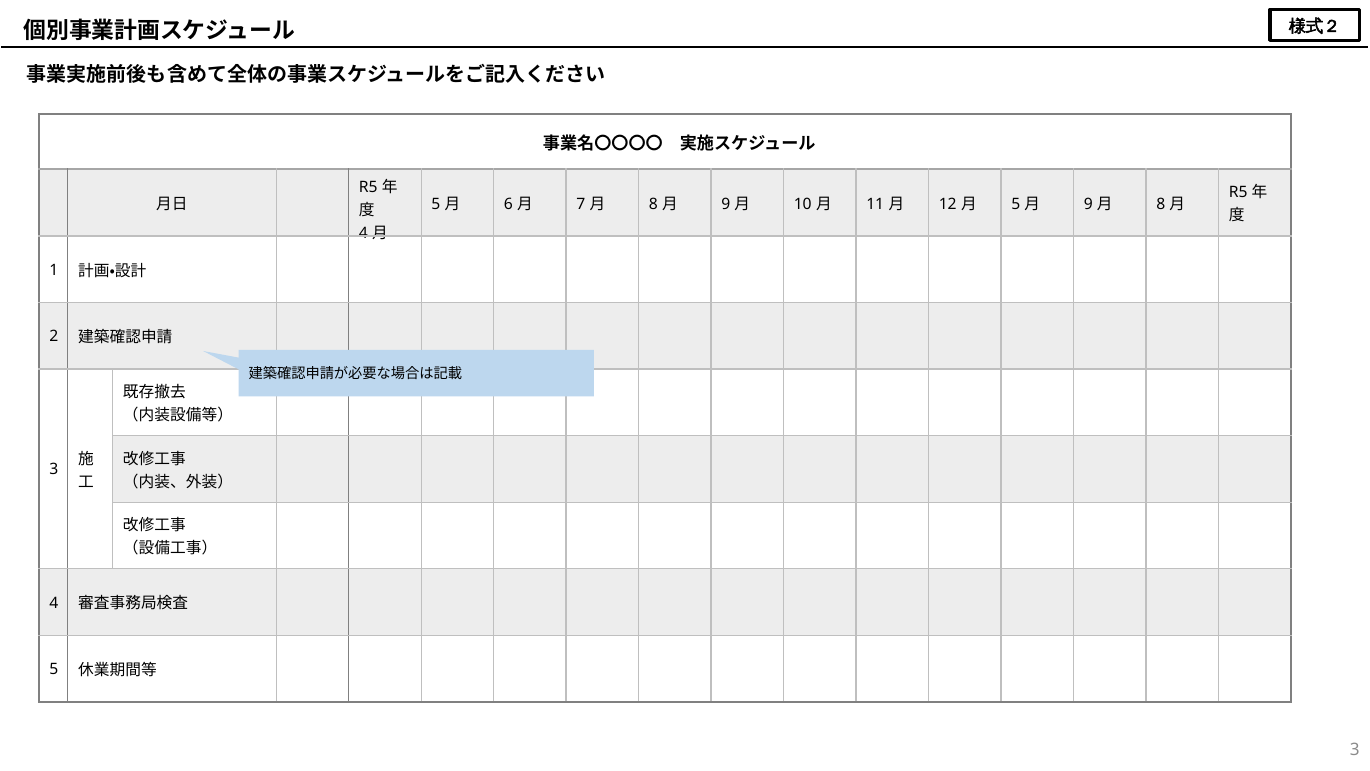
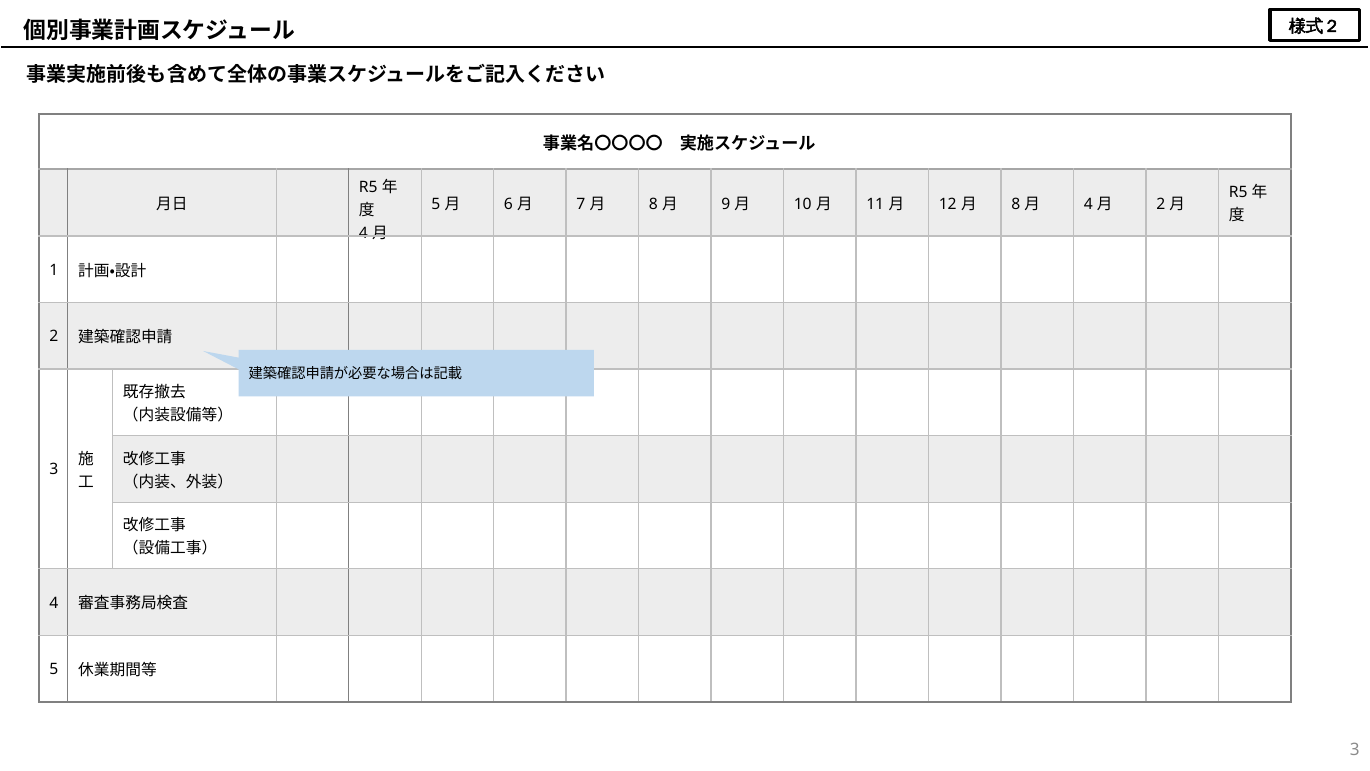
5 at (1016, 204): 5 -> 8
9 at (1088, 204): 9 -> 4
8 at (1161, 204): 8 -> 2
